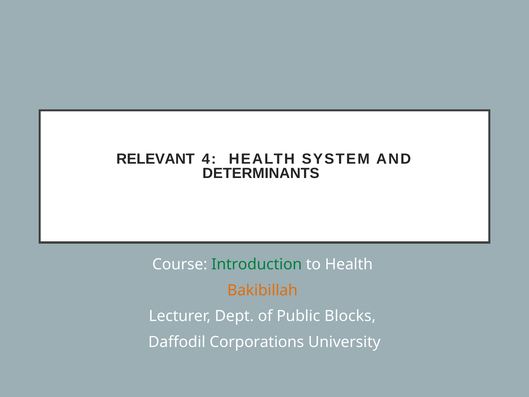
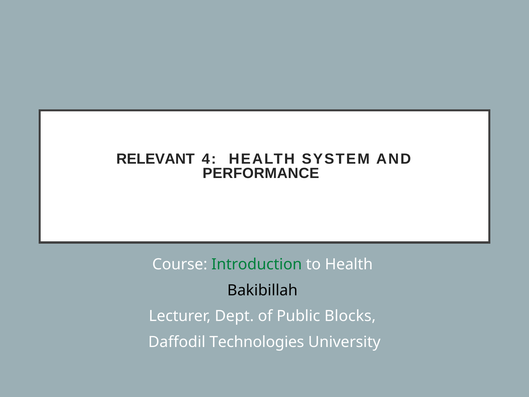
DETERMINANTS: DETERMINANTS -> PERFORMANCE
Bakibillah colour: orange -> black
Corporations: Corporations -> Technologies
